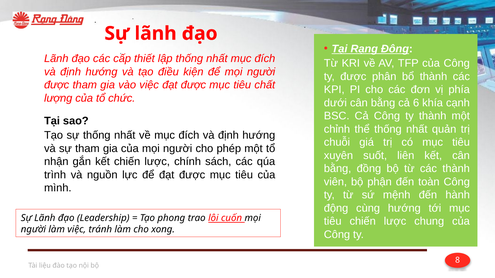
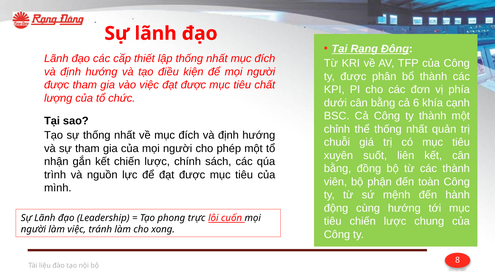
trao: trao -> trực
